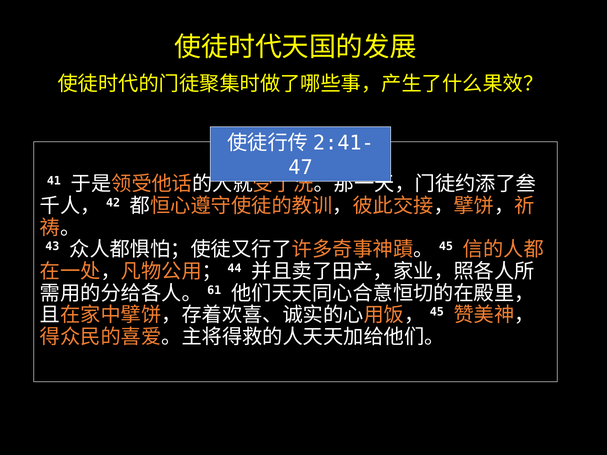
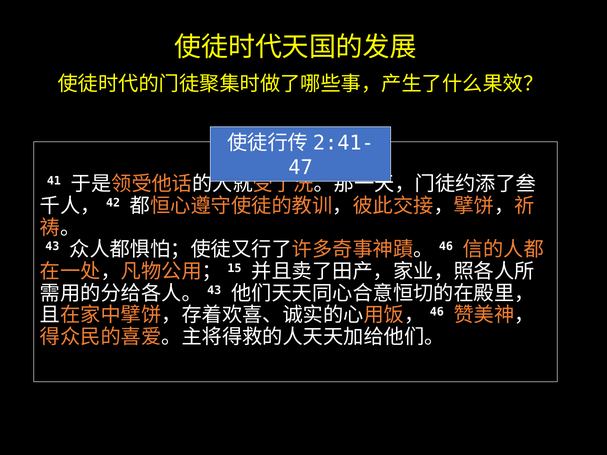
45 at (446, 247): 45 -> 46
44: 44 -> 15
61 at (214, 290): 61 -> 43
45 at (437, 312): 45 -> 46
